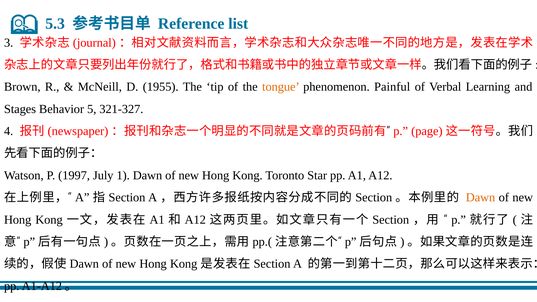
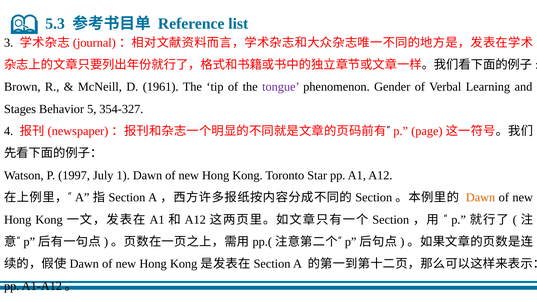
1955: 1955 -> 1961
tongue colour: orange -> purple
Painful: Painful -> Gender
321-327: 321-327 -> 354-327
